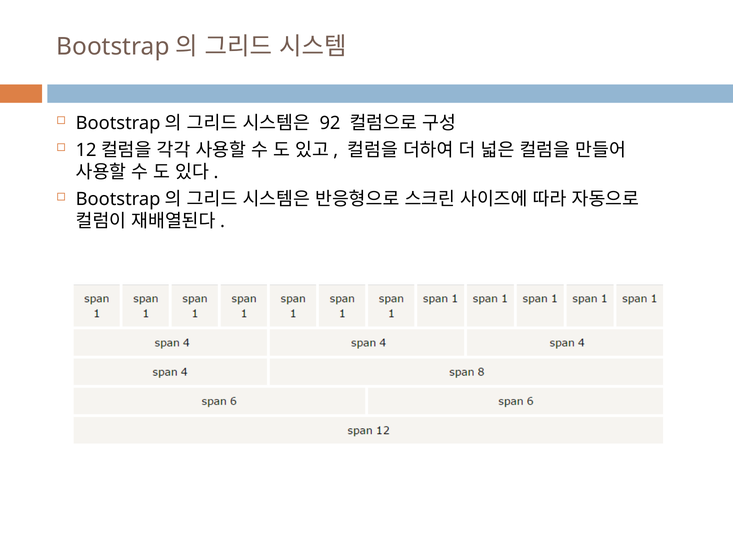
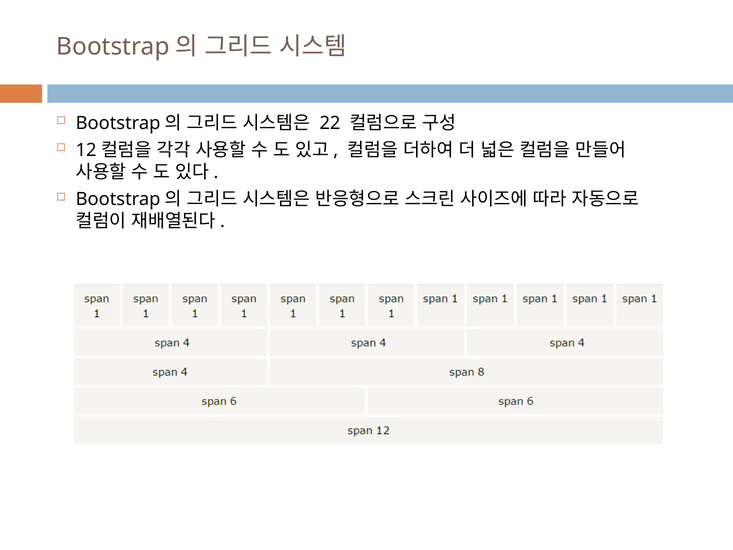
92: 92 -> 22
